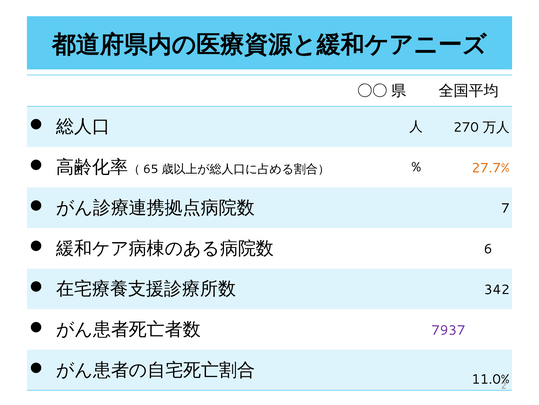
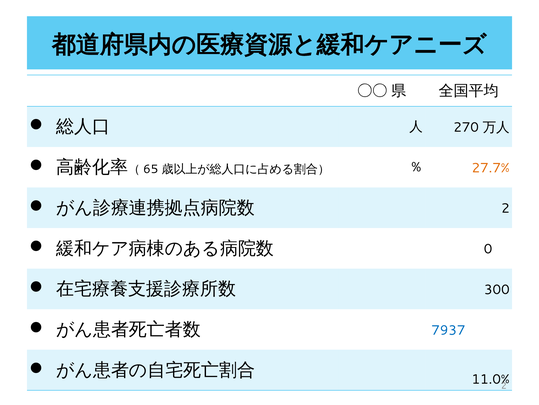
7 at (505, 208): 7 -> 2
6: 6 -> 0
342: 342 -> 300
7937 colour: purple -> blue
